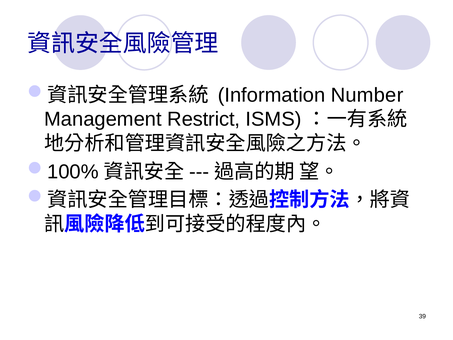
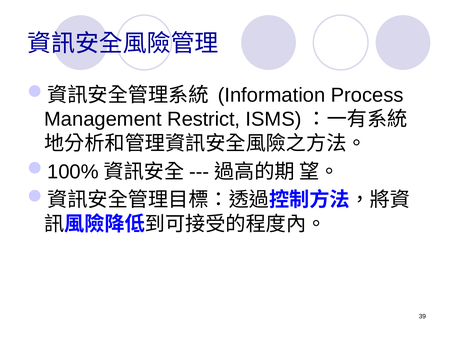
Number: Number -> Process
